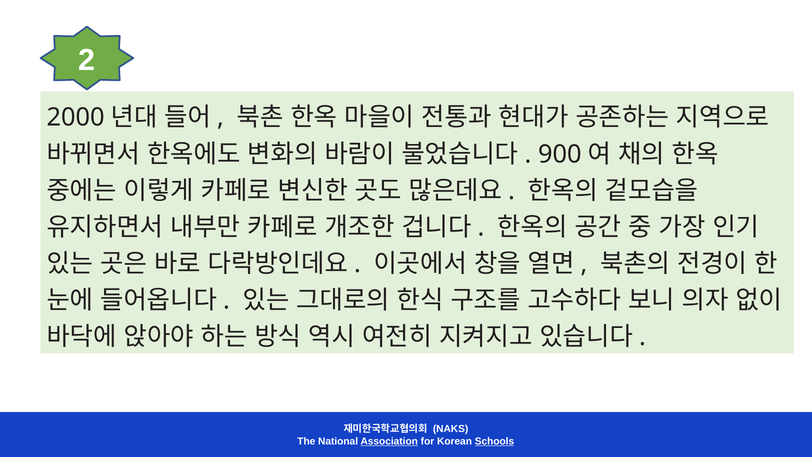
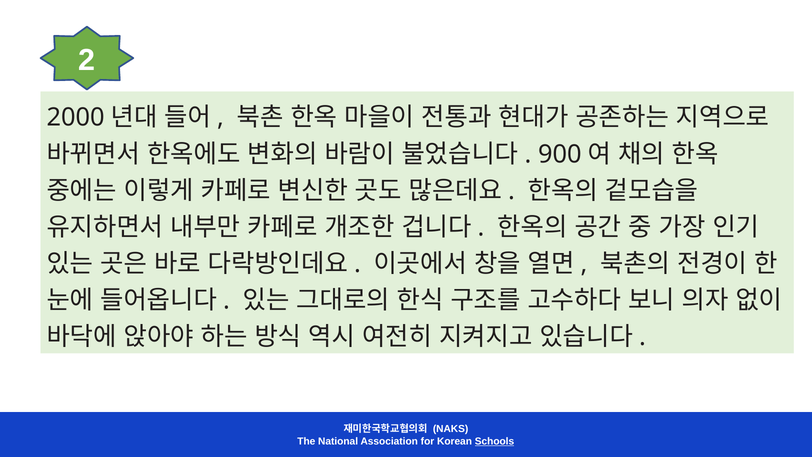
Association underline: present -> none
